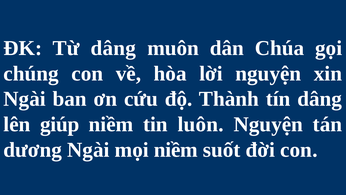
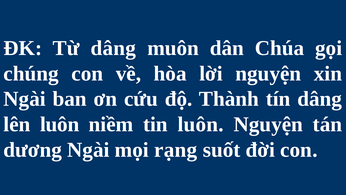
lên giúp: giúp -> luôn
mọi niềm: niềm -> rạng
